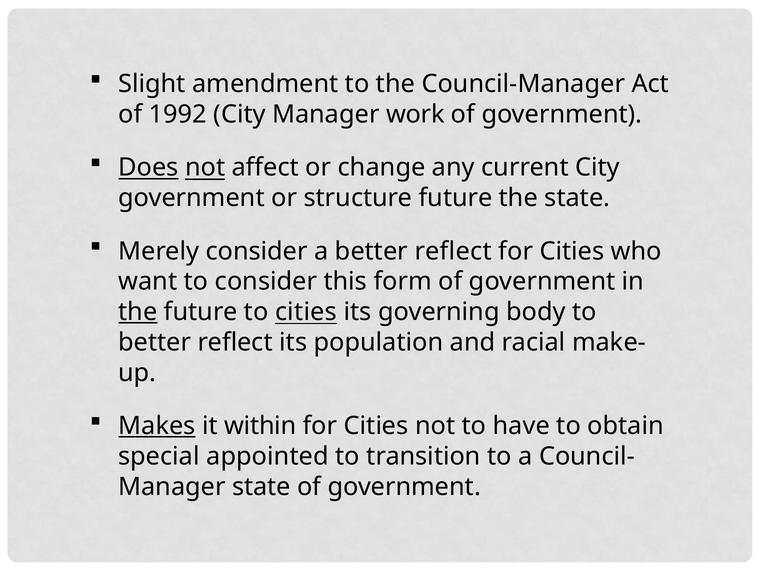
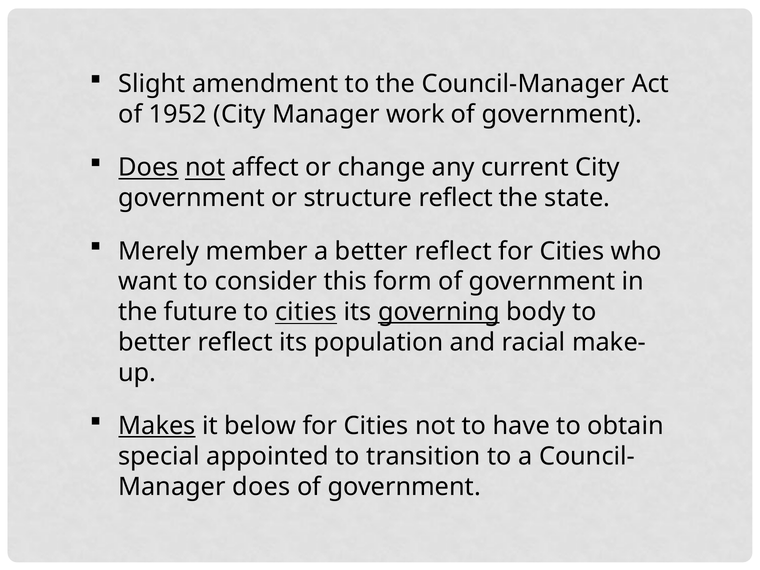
1992: 1992 -> 1952
structure future: future -> reflect
Merely consider: consider -> member
the at (138, 312) underline: present -> none
governing underline: none -> present
within: within -> below
Manager state: state -> does
